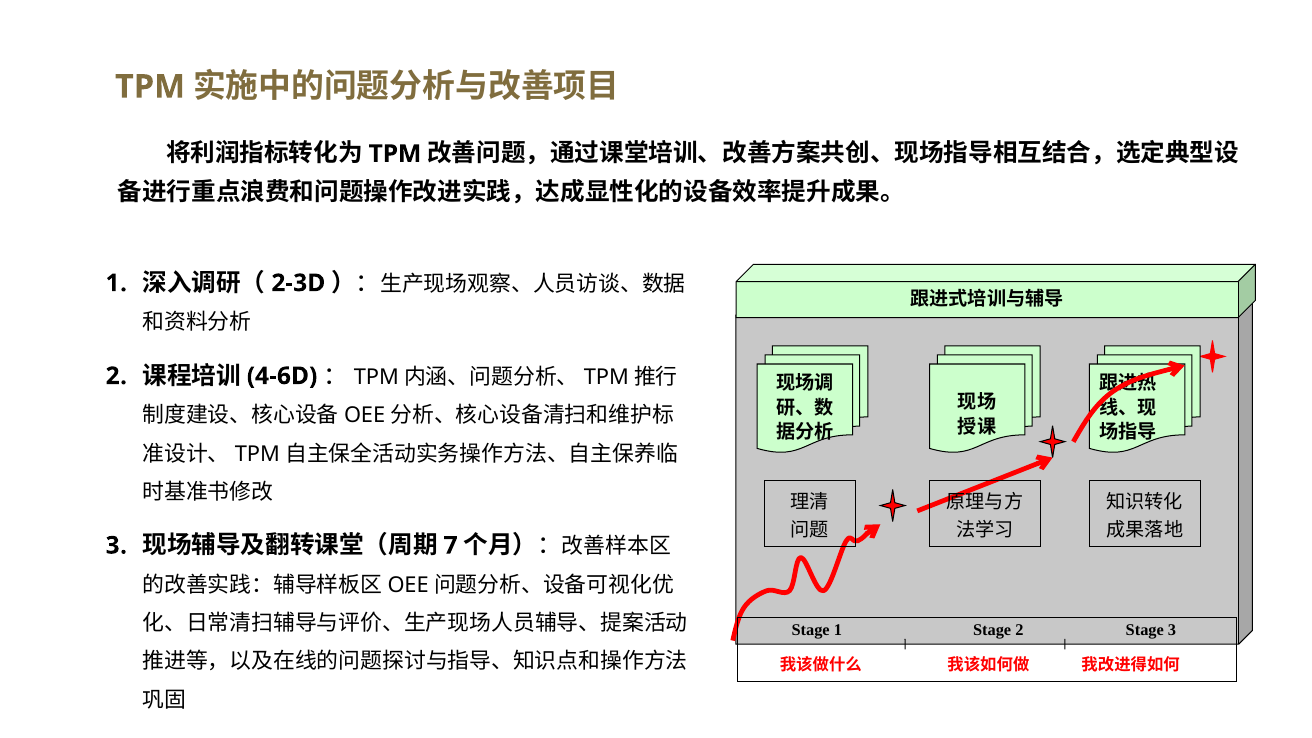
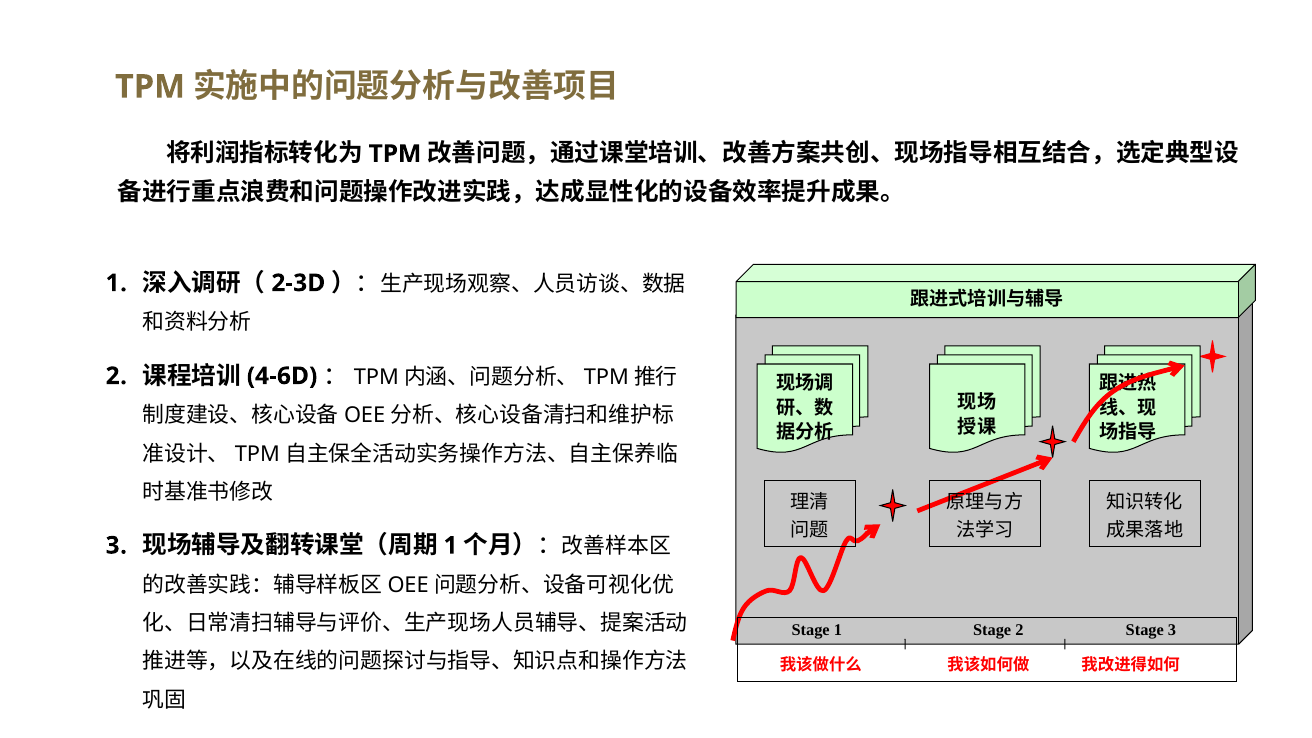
7 at (451, 545): 7 -> 1
